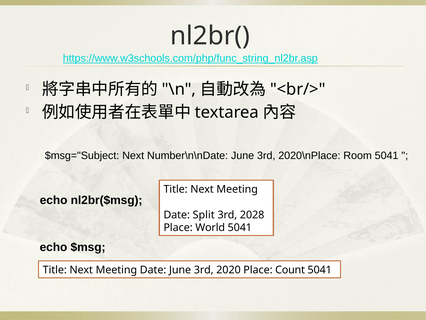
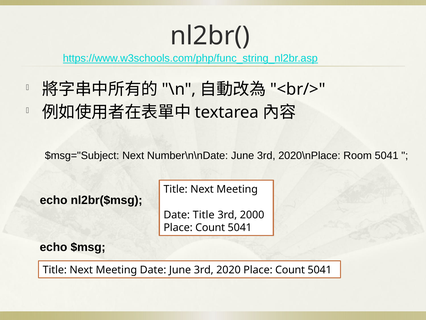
Date Split: Split -> Title
2028: 2028 -> 2000
World at (210, 227): World -> Count
